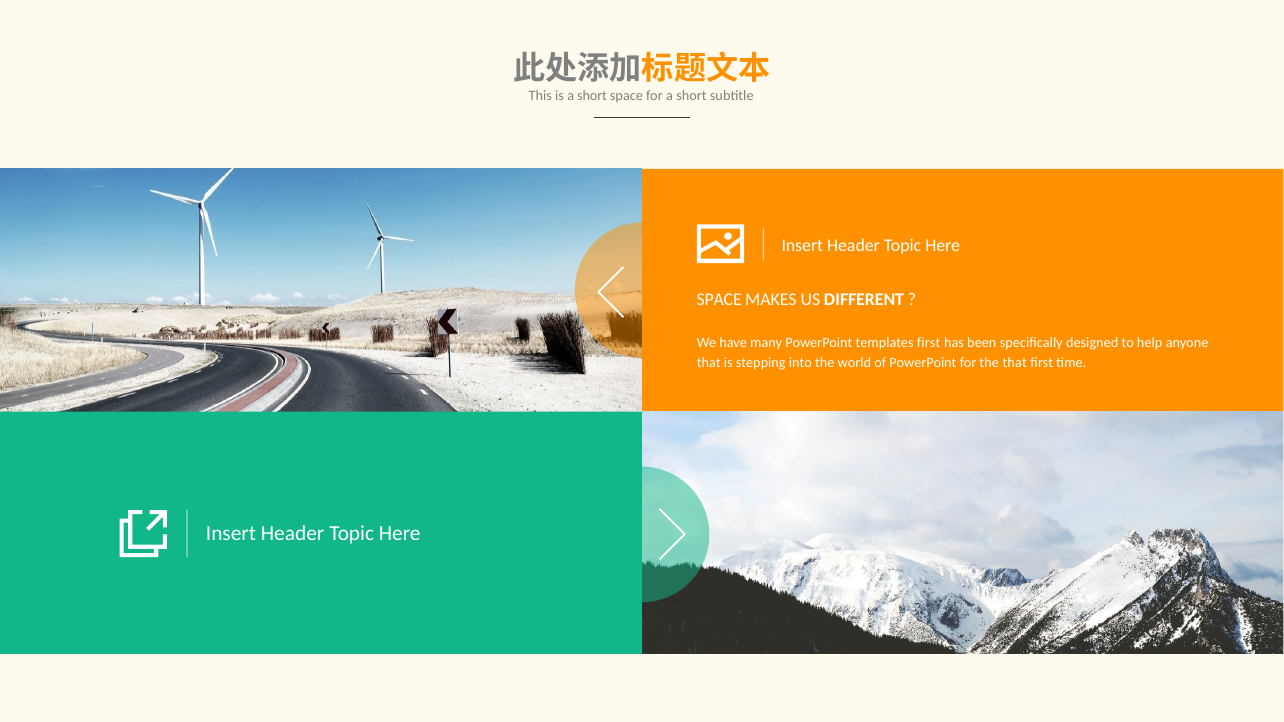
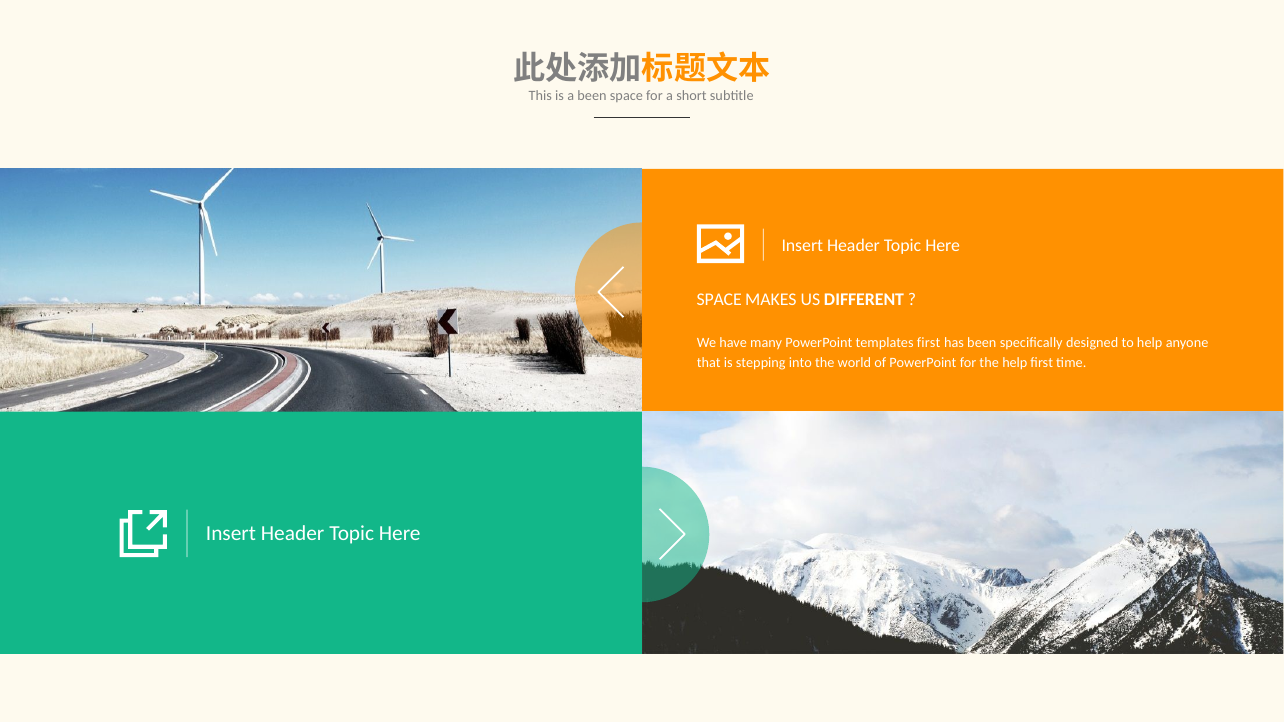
is a short: short -> been
the that: that -> help
